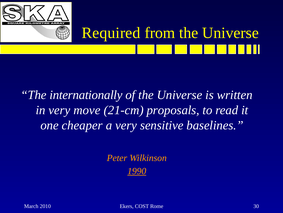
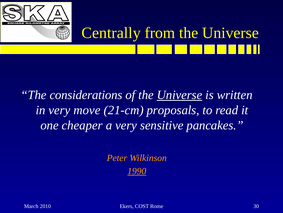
Required: Required -> Centrally
internationally: internationally -> considerations
Universe at (180, 95) underline: none -> present
baselines: baselines -> pancakes
